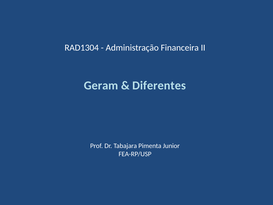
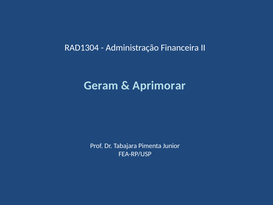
Diferentes: Diferentes -> Aprimorar
